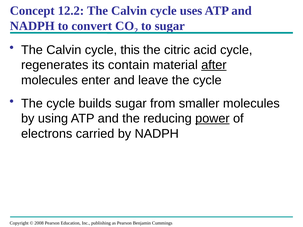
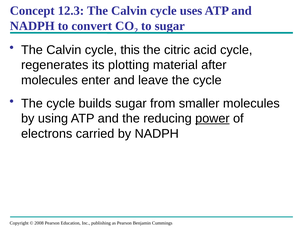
12.2: 12.2 -> 12.3
contain: contain -> plotting
after underline: present -> none
